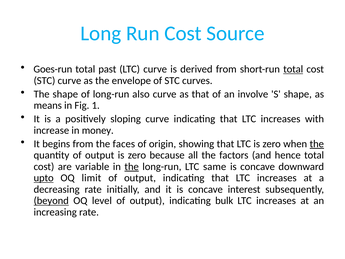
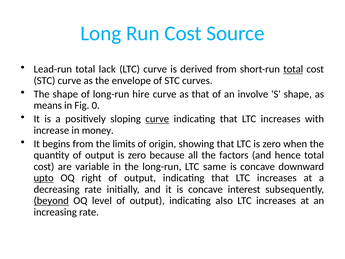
Goes-run: Goes-run -> Lead-run
past: past -> lack
also: also -> hire
1: 1 -> 0
curve at (157, 119) underline: none -> present
faces: faces -> limits
the at (317, 144) underline: present -> none
the at (132, 166) underline: present -> none
limit: limit -> right
bulk: bulk -> also
